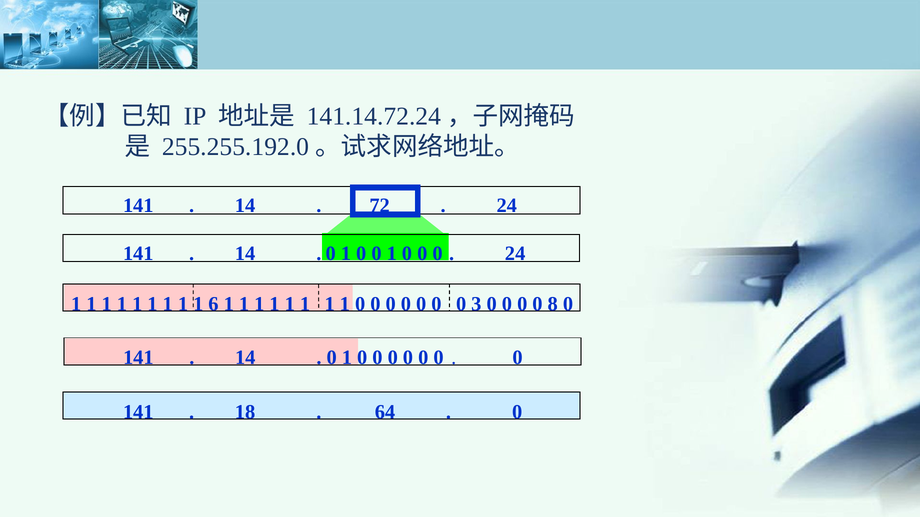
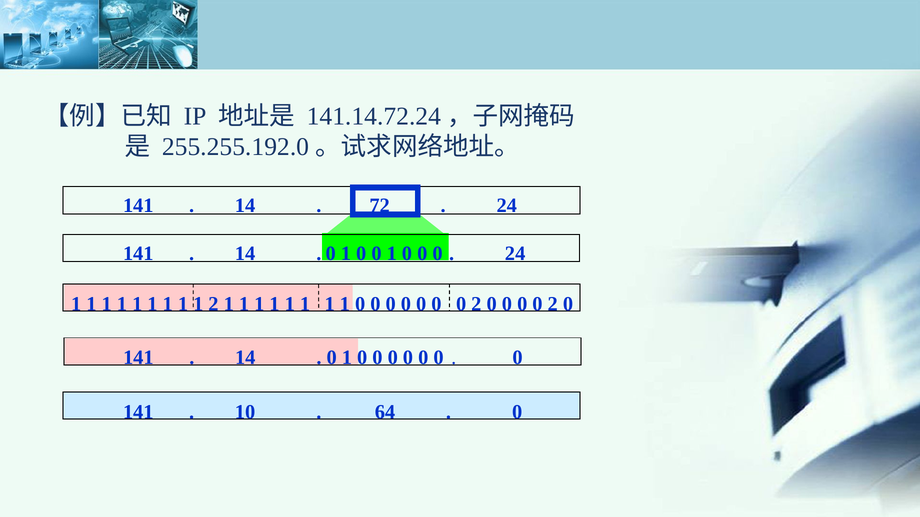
1 6: 6 -> 2
3 at (476, 304): 3 -> 2
8 at (553, 304): 8 -> 2
18: 18 -> 10
